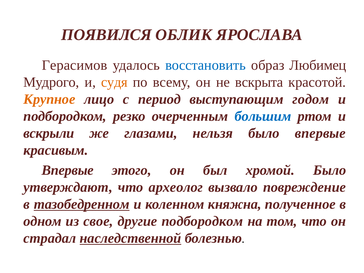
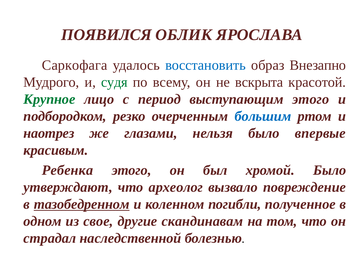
Герасимов: Герасимов -> Саркофага
Любимец: Любимец -> Внезапно
судя colour: orange -> green
Крупное colour: orange -> green
выступающим годом: годом -> этого
вскрыли: вскрыли -> наотрез
Впервые at (68, 170): Впервые -> Ребенка
княжна: княжна -> погибли
другие подбородком: подбородком -> скандинавам
наследственной underline: present -> none
